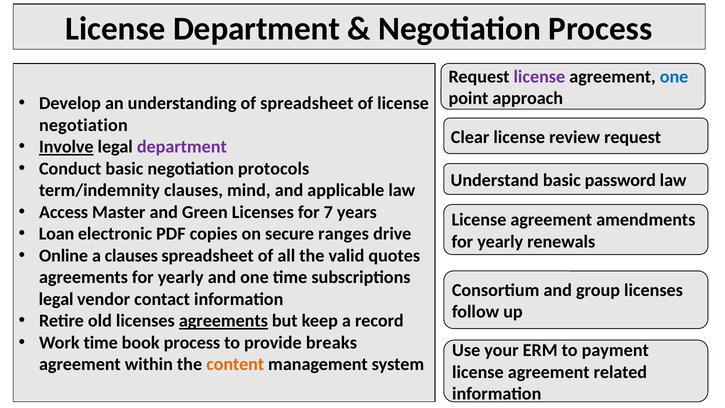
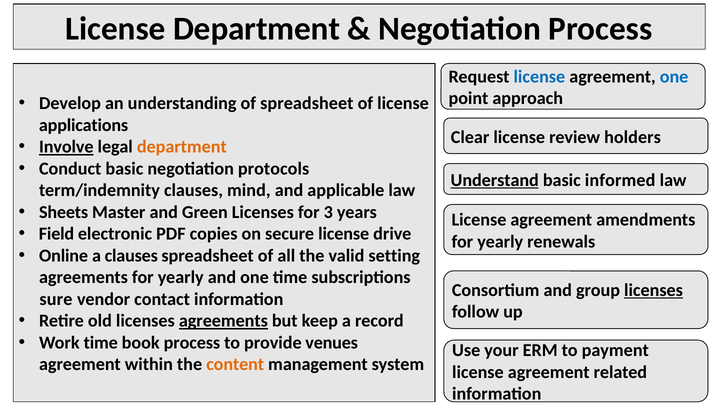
license at (539, 77) colour: purple -> blue
negotiation at (83, 125): negotiation -> applications
review request: request -> holders
department at (182, 147) colour: purple -> orange
Understand underline: none -> present
password: password -> informed
Access: Access -> Sheets
7: 7 -> 3
Loan: Loan -> Field
secure ranges: ranges -> license
quotes: quotes -> setting
licenses at (654, 290) underline: none -> present
legal at (56, 299): legal -> sure
breaks: breaks -> venues
